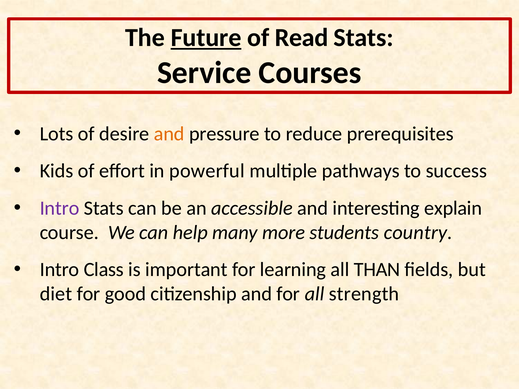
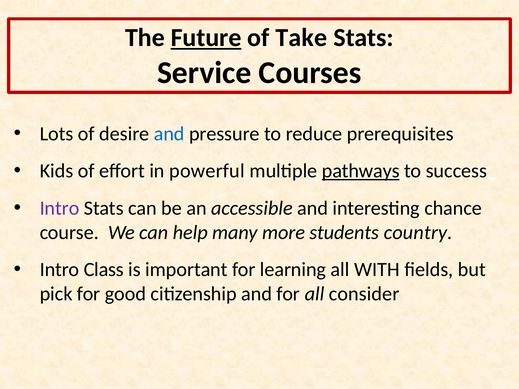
Read: Read -> Take
and at (169, 134) colour: orange -> blue
pathways underline: none -> present
explain: explain -> chance
THAN: THAN -> WITH
diet: diet -> pick
strength: strength -> consider
